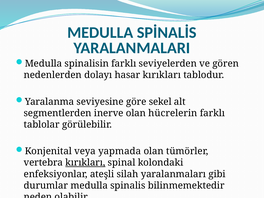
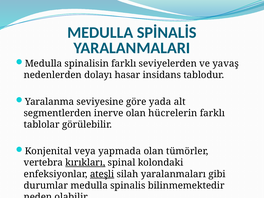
gören: gören -> yavaş
hasar kırıkları: kırıkları -> insidans
sekel: sekel -> yada
ateşli underline: none -> present
